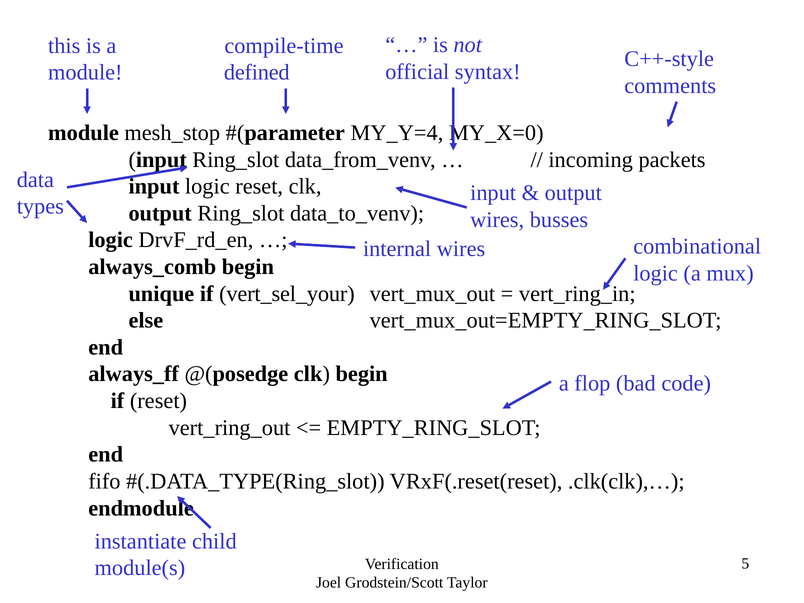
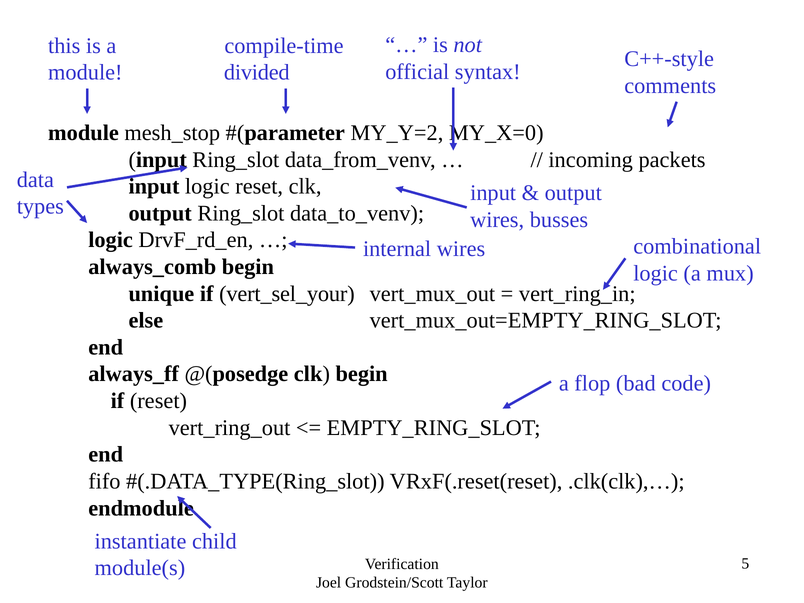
defined: defined -> divided
MY_Y=4: MY_Y=4 -> MY_Y=2
